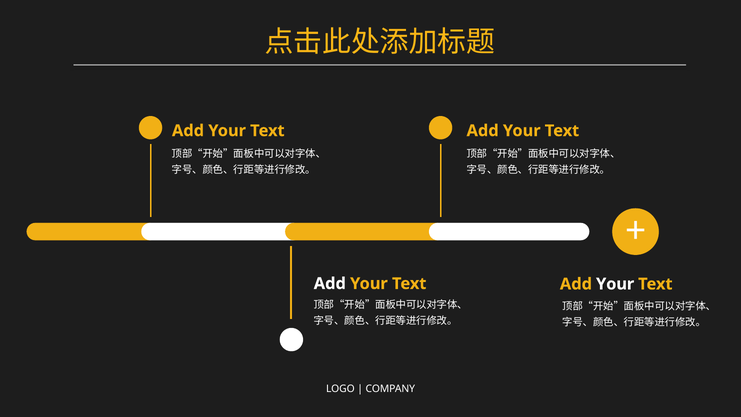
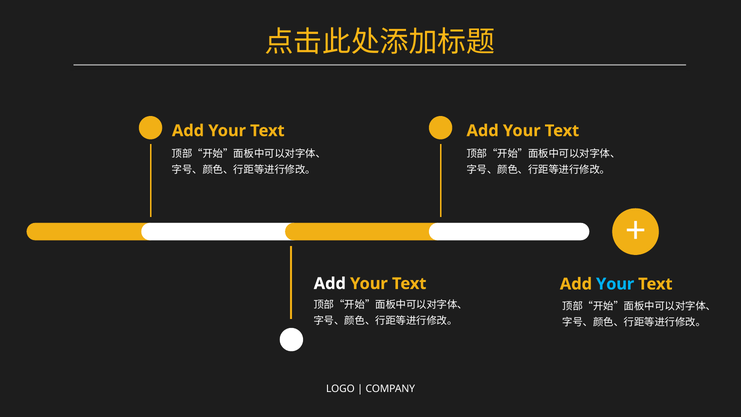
Your at (615, 284) colour: white -> light blue
